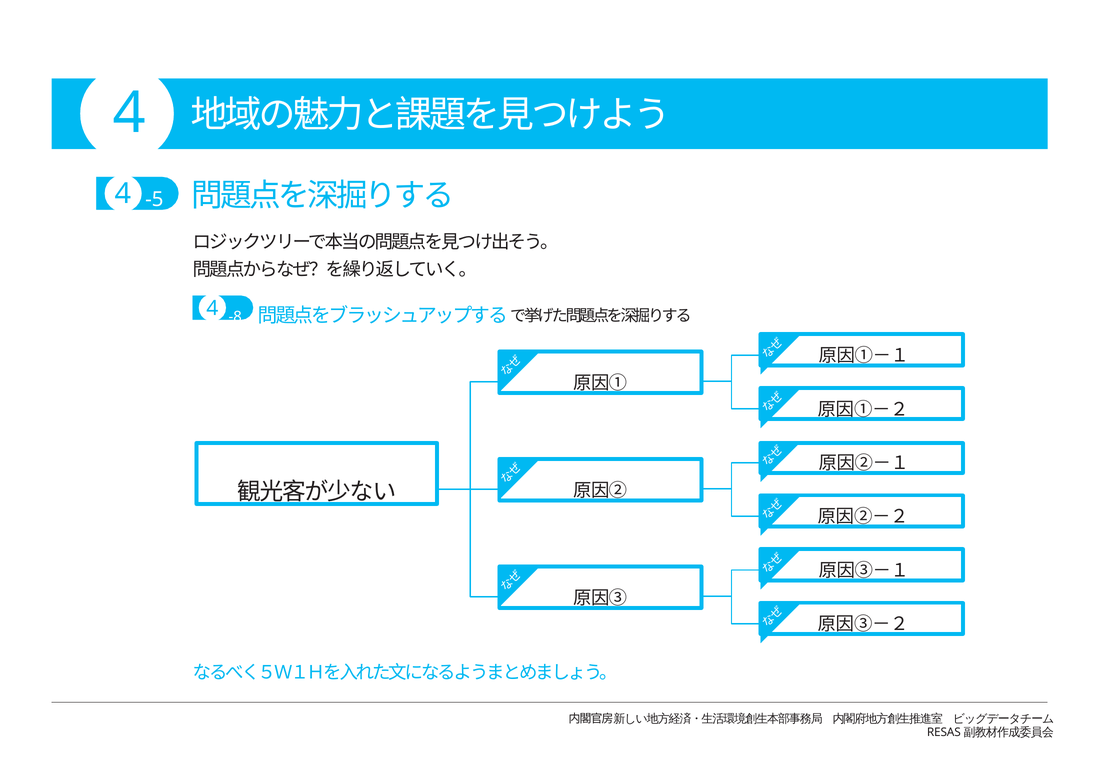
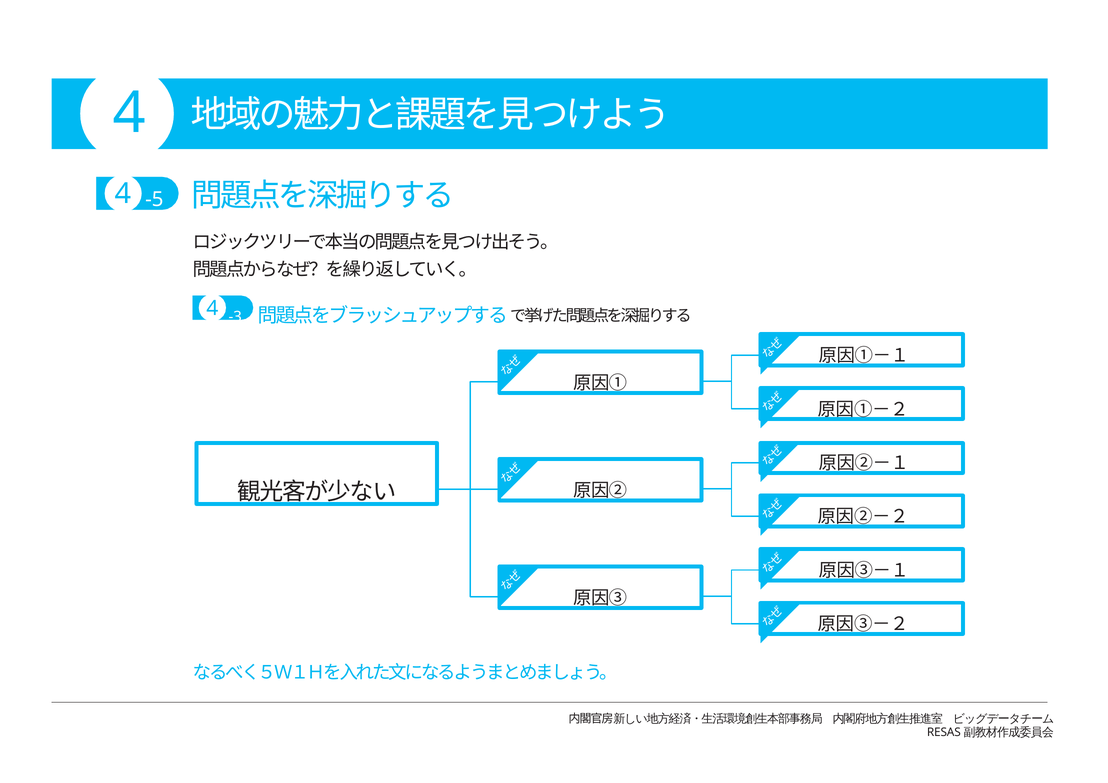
-8: -8 -> -3
